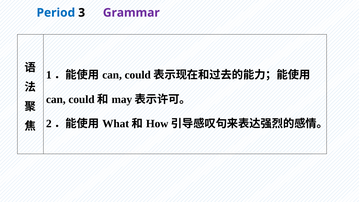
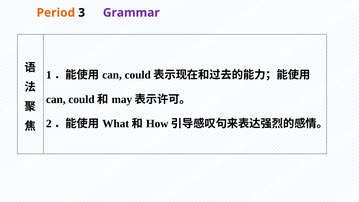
Period colour: blue -> orange
